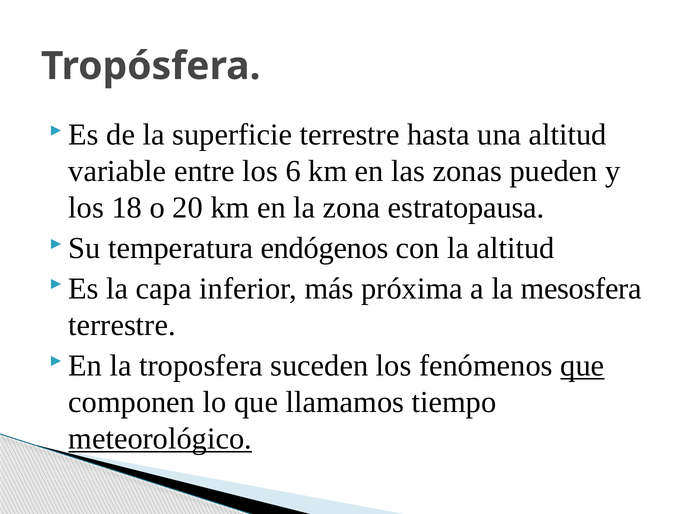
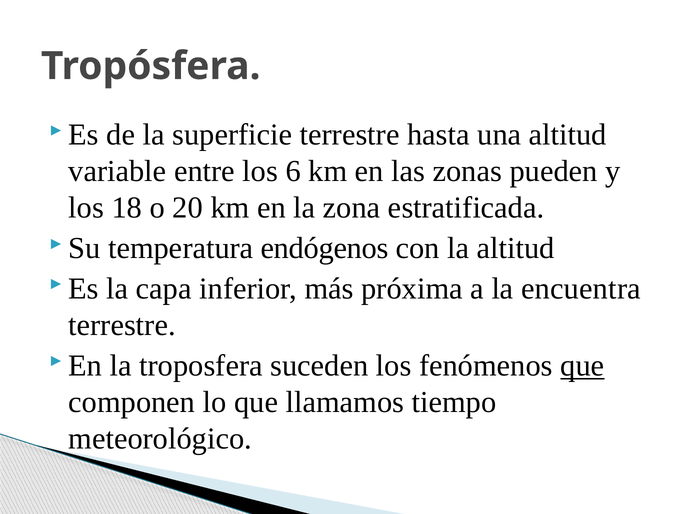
estratopausa: estratopausa -> estratificada
mesosfera: mesosfera -> encuentra
meteorológico underline: present -> none
